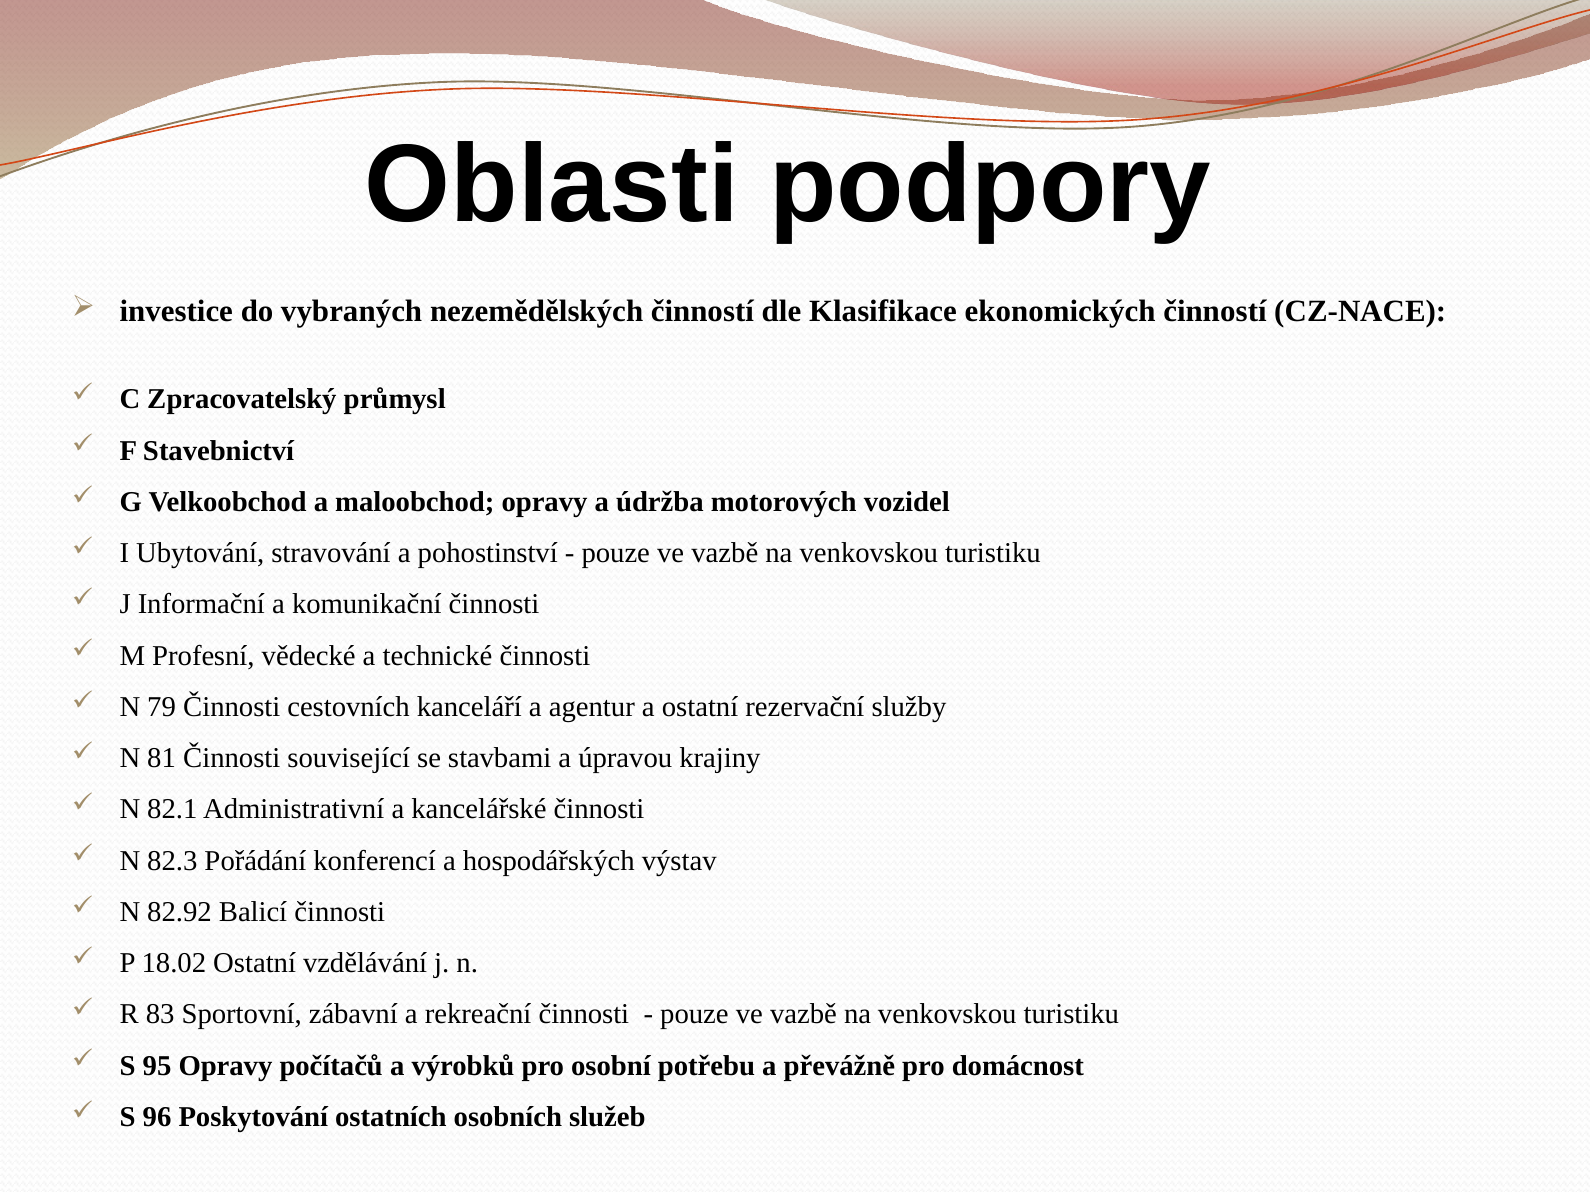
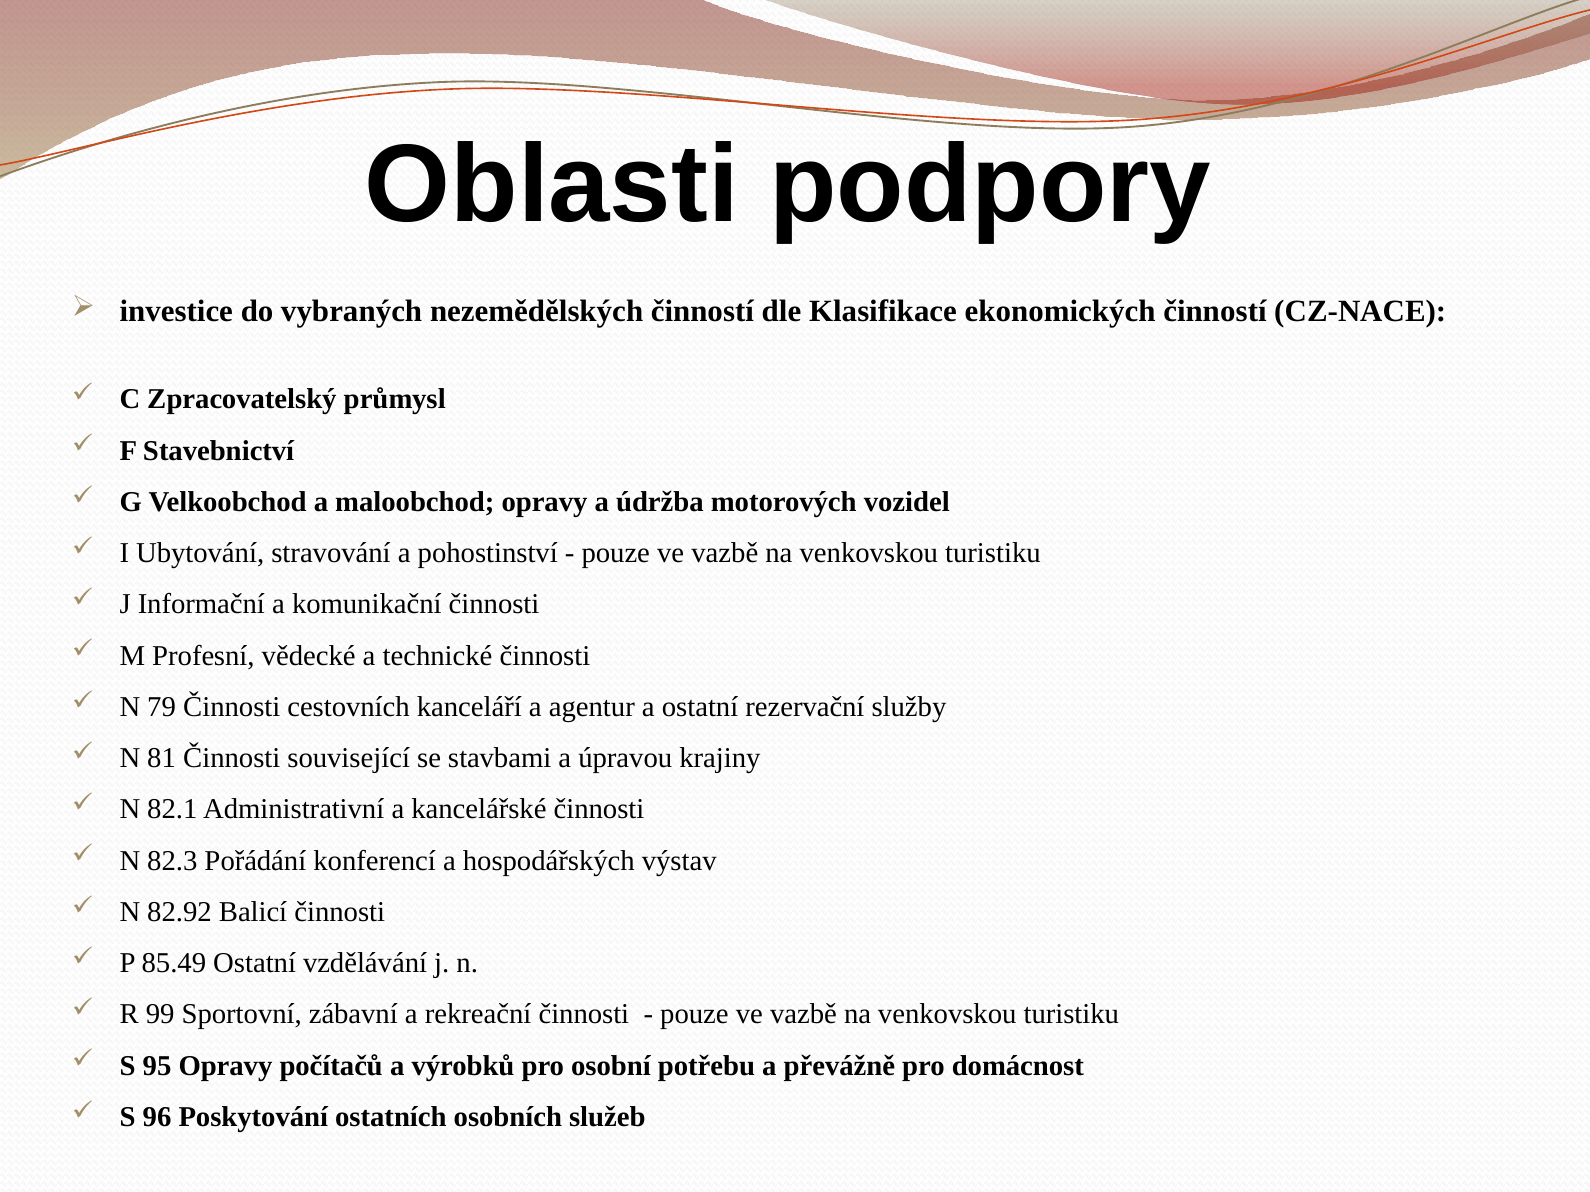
18.02: 18.02 -> 85.49
83: 83 -> 99
